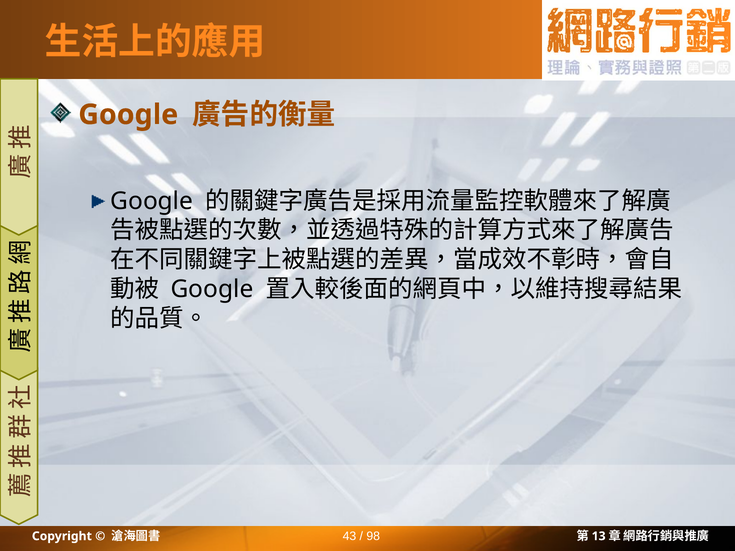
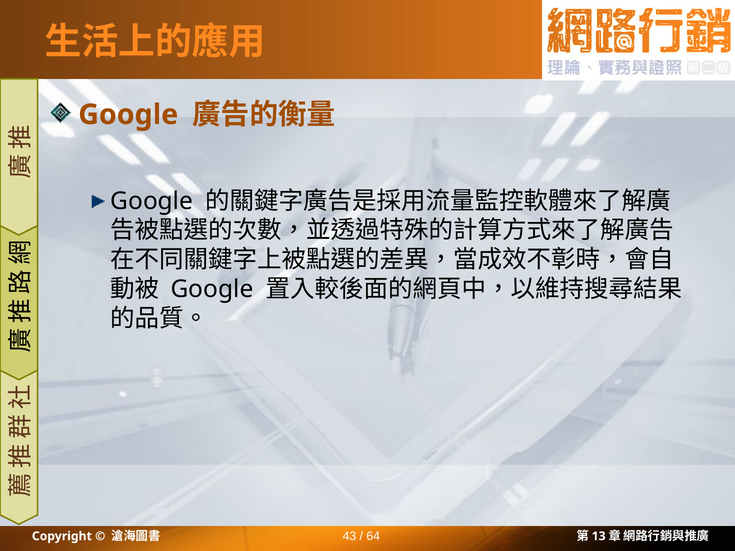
98: 98 -> 64
